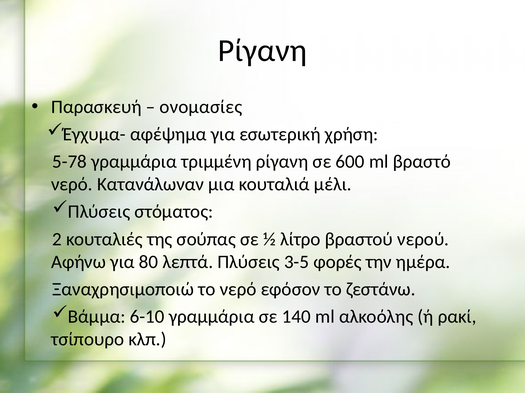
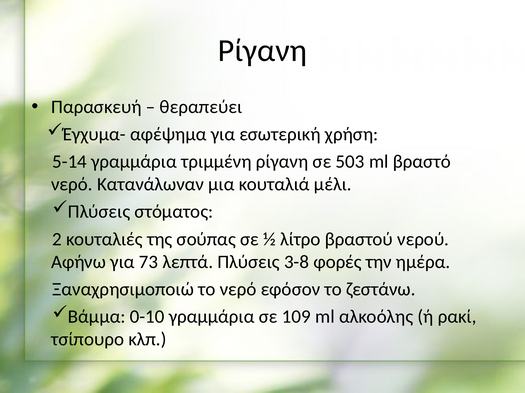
ονομασίες: ονομασίες -> θεραπεύει
5-78: 5-78 -> 5-14
600: 600 -> 503
80: 80 -> 73
3-5: 3-5 -> 3-8
6-10: 6-10 -> 0-10
140: 140 -> 109
